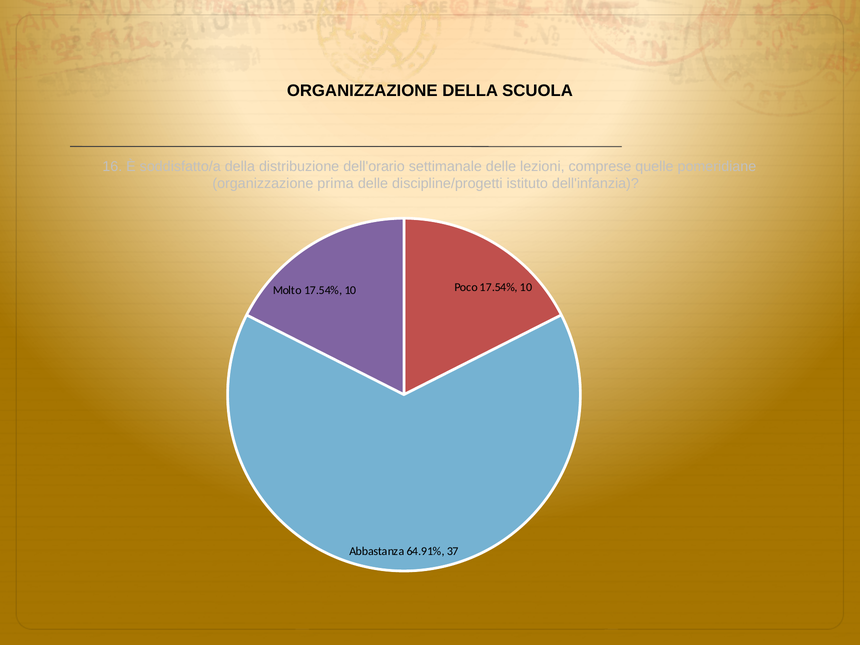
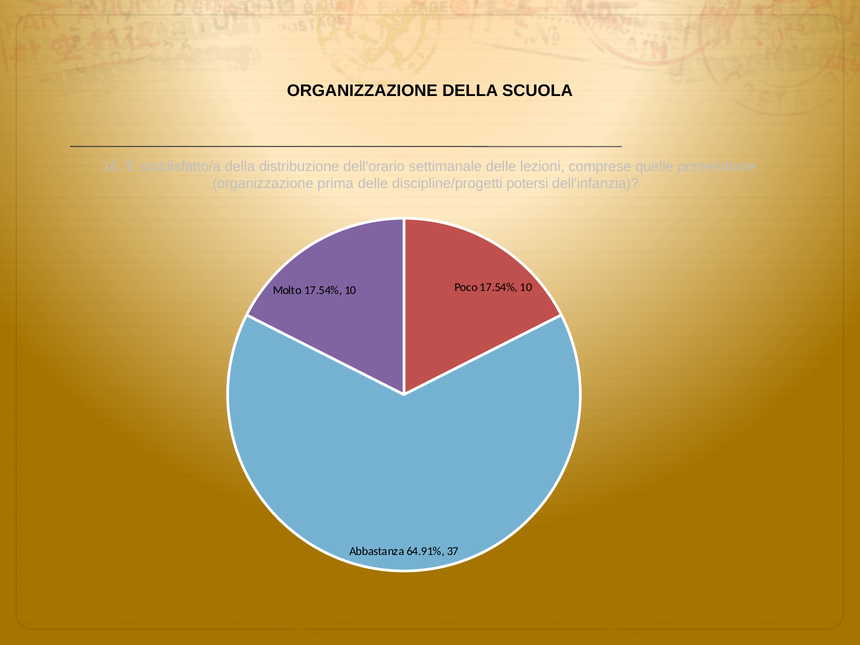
istituto: istituto -> potersi
